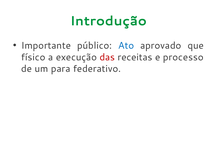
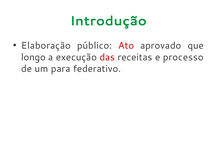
Importante: Importante -> Elaboração
Ato colour: blue -> red
físico: físico -> longo
